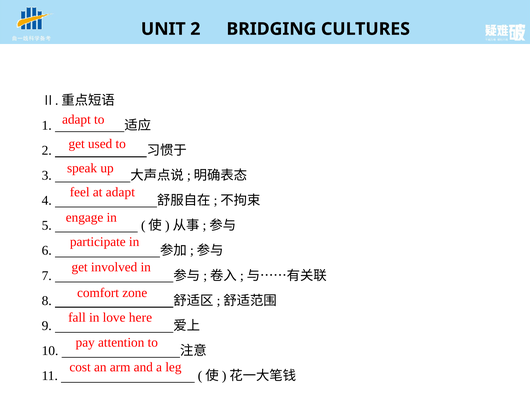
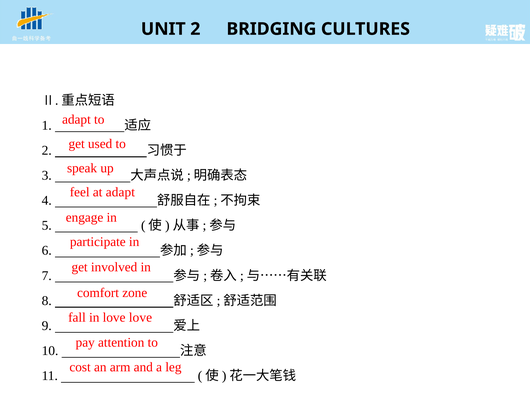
love here: here -> love
